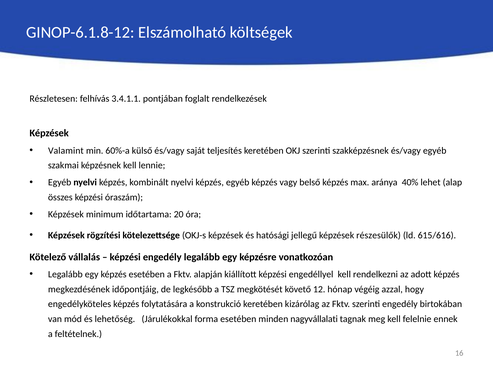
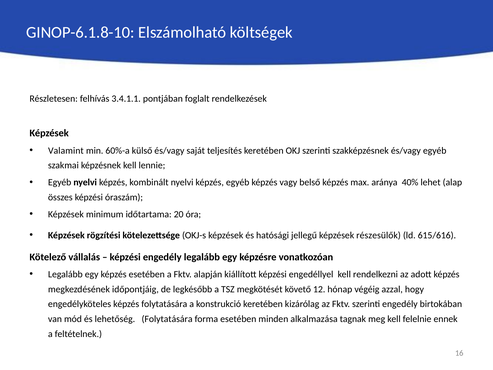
GINOP-6.1.8-12: GINOP-6.1.8-12 -> GINOP-6.1.8-10
lehetőség Járulékokkal: Járulékokkal -> Folytatására
nagyvállalati: nagyvállalati -> alkalmazása
